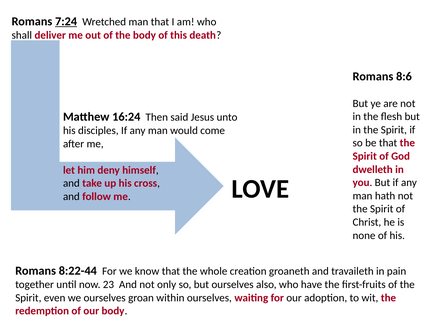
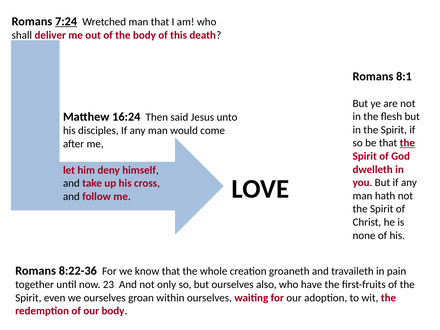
8:6: 8:6 -> 8:1
the at (407, 143) underline: none -> present
8:22-44: 8:22-44 -> 8:22-36
